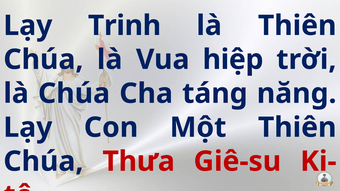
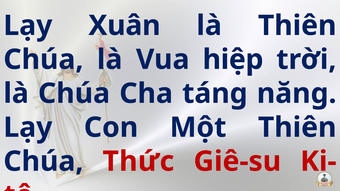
Trinh: Trinh -> Xuân
Thưa: Thưa -> Thức
